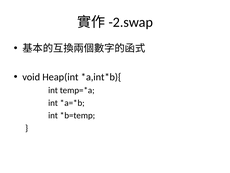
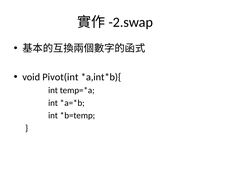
Heap(int: Heap(int -> Pivot(int
